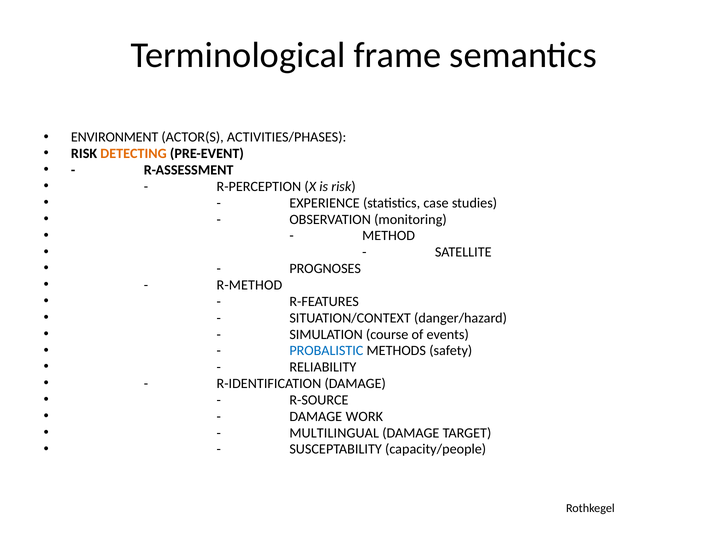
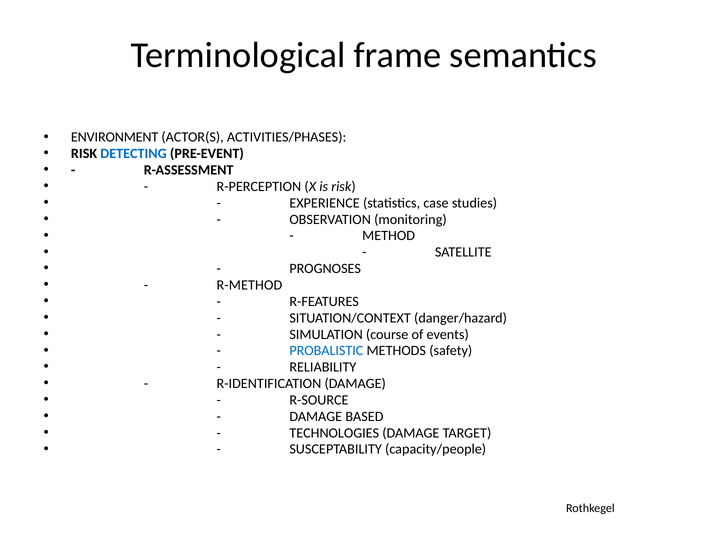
DETECTING colour: orange -> blue
WORK: WORK -> BASED
MULTILINGUAL: MULTILINGUAL -> TECHNOLOGIES
